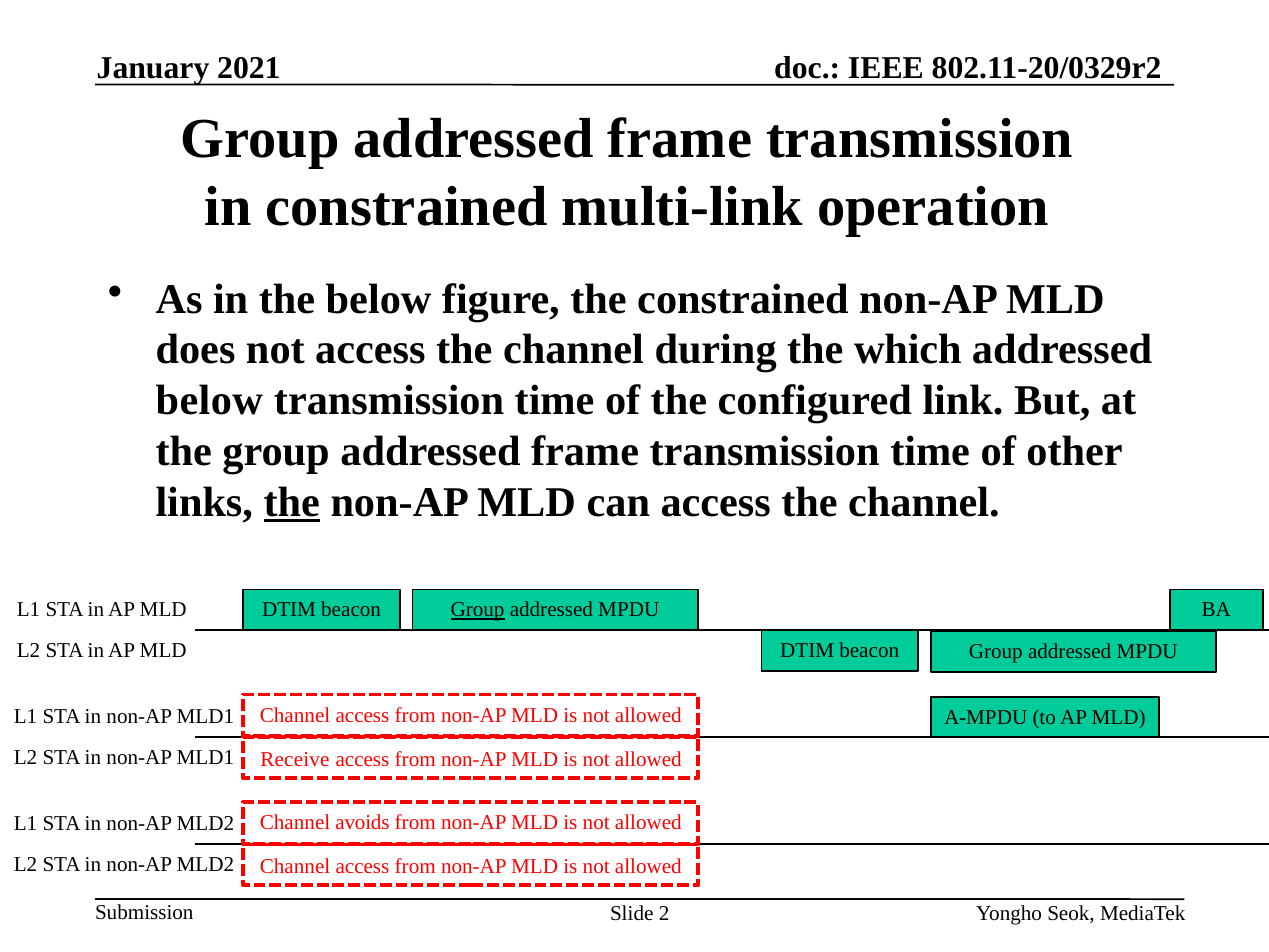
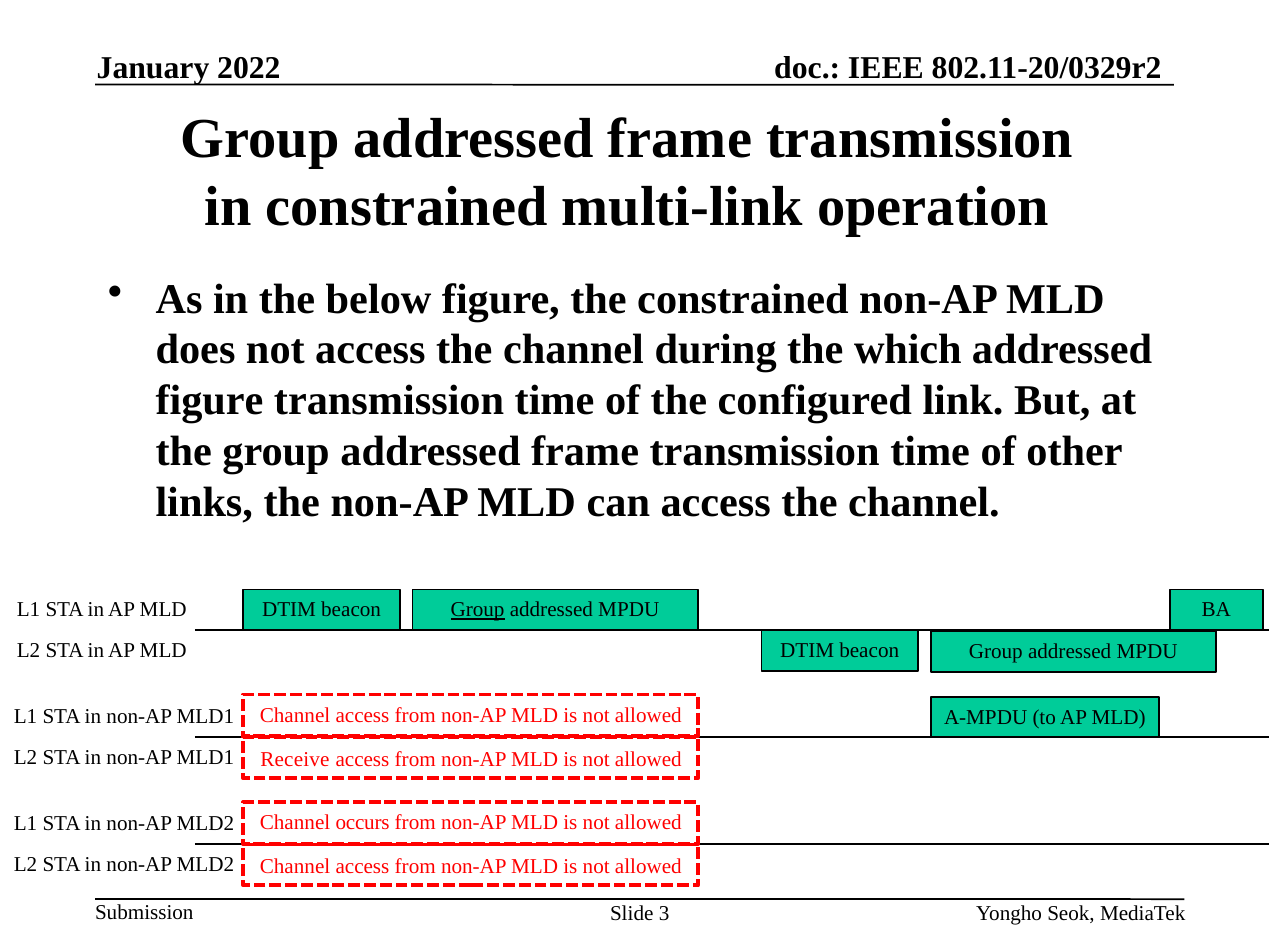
2021: 2021 -> 2022
below at (209, 401): below -> figure
the at (292, 502) underline: present -> none
avoids: avoids -> occurs
2: 2 -> 3
